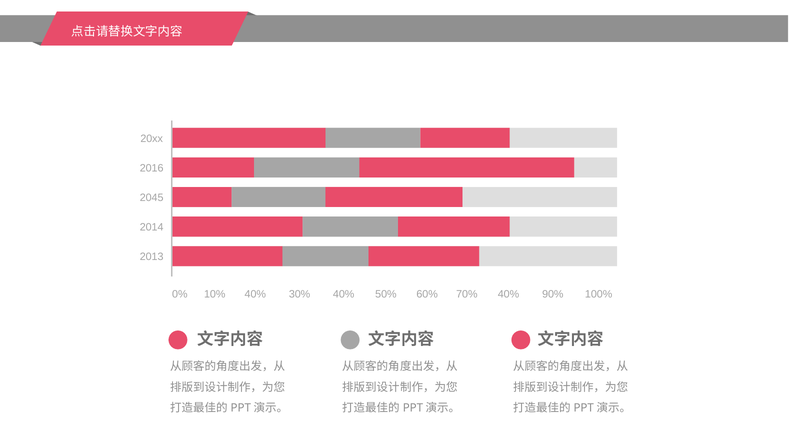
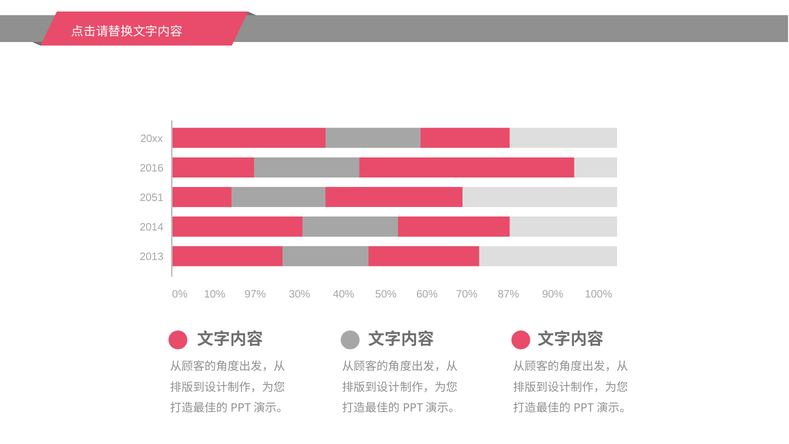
2045: 2045 -> 2051
40% at (255, 294): 40% -> 97%
70% 40%: 40% -> 87%
